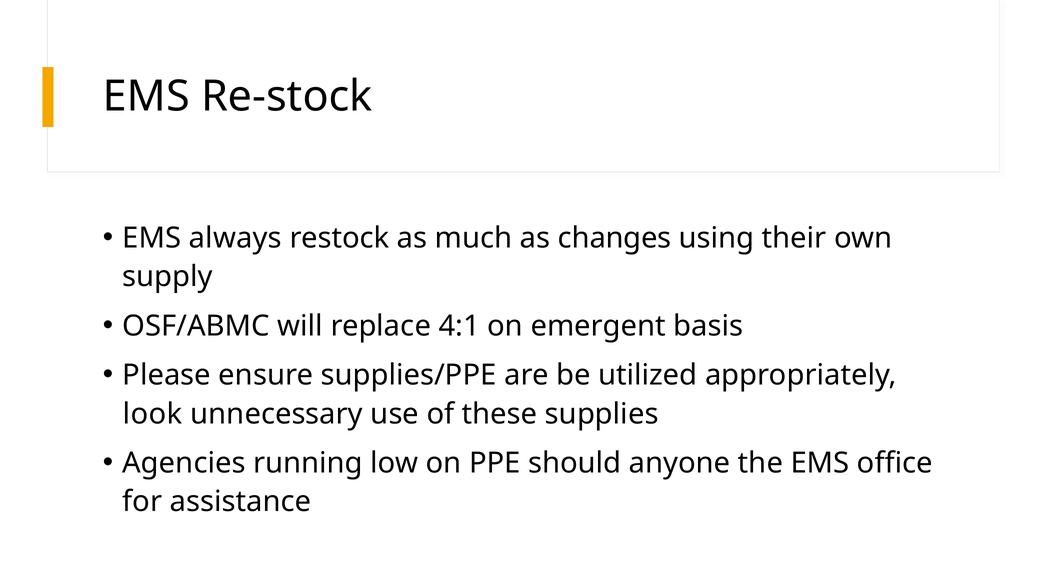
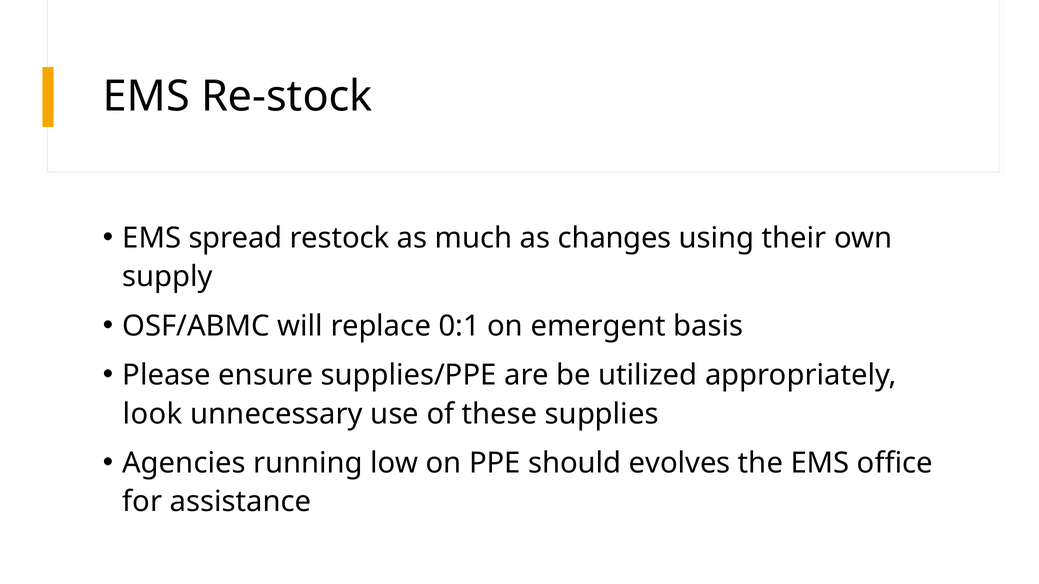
always: always -> spread
4:1: 4:1 -> 0:1
anyone: anyone -> evolves
